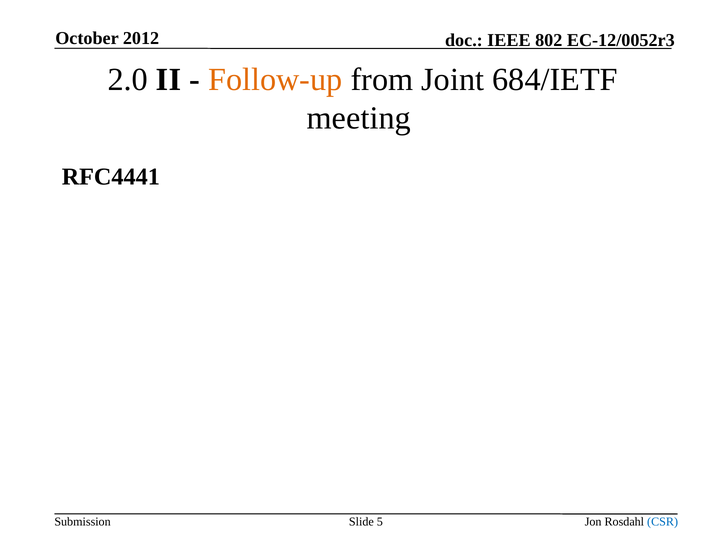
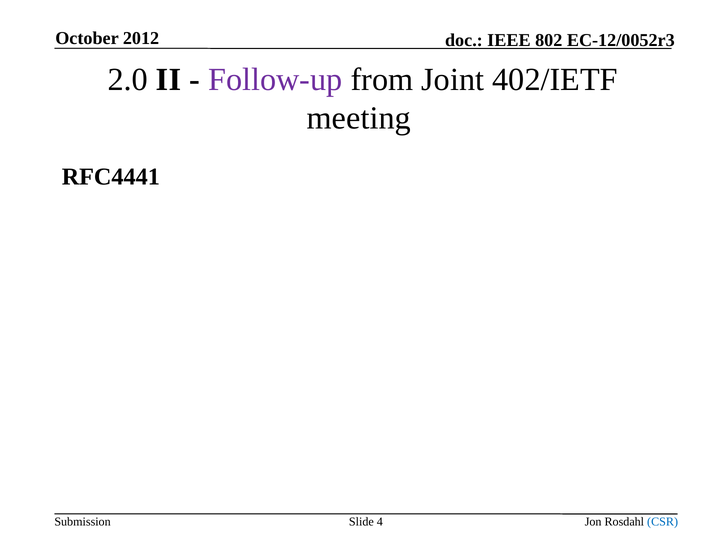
Follow-up colour: orange -> purple
684/IETF: 684/IETF -> 402/IETF
5: 5 -> 4
